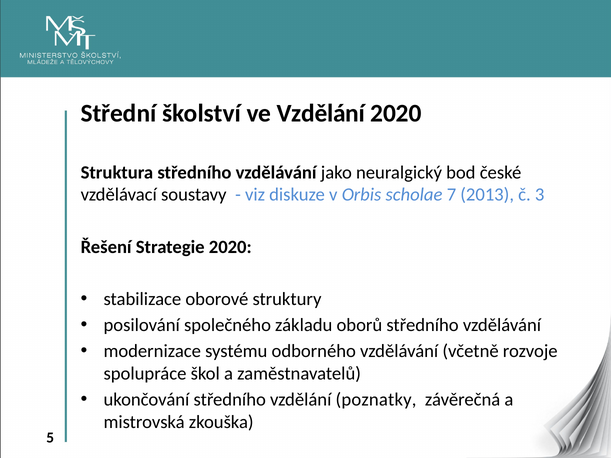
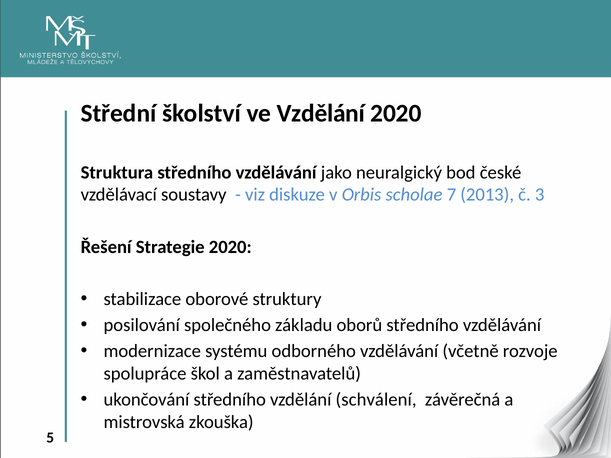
poznatky: poznatky -> schválení
